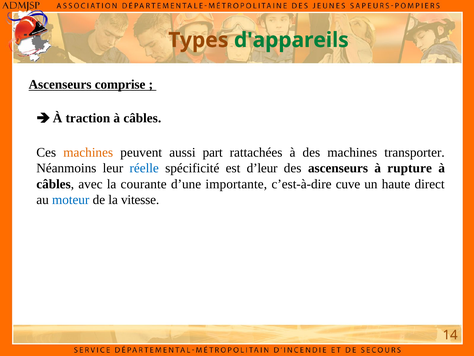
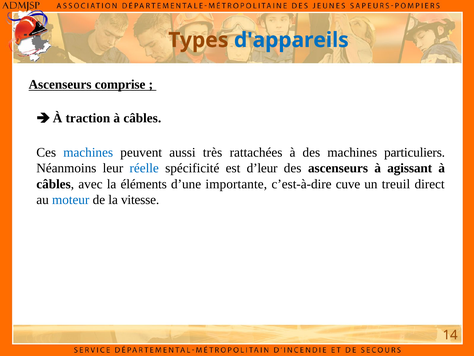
d'appareils colour: green -> blue
machines at (88, 152) colour: orange -> blue
part: part -> très
transporter: transporter -> particuliers
rupture: rupture -> agissant
courante: courante -> éléments
haute: haute -> treuil
